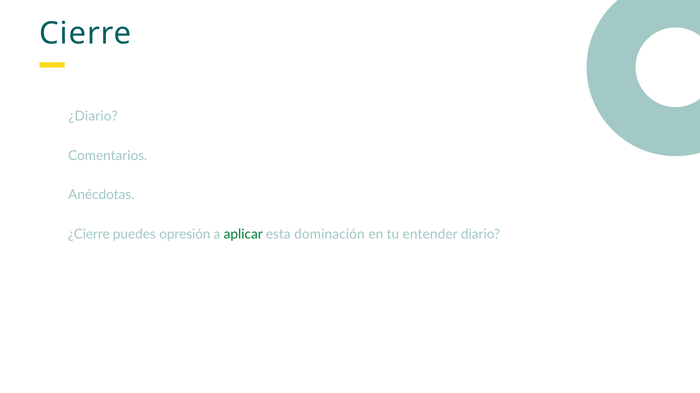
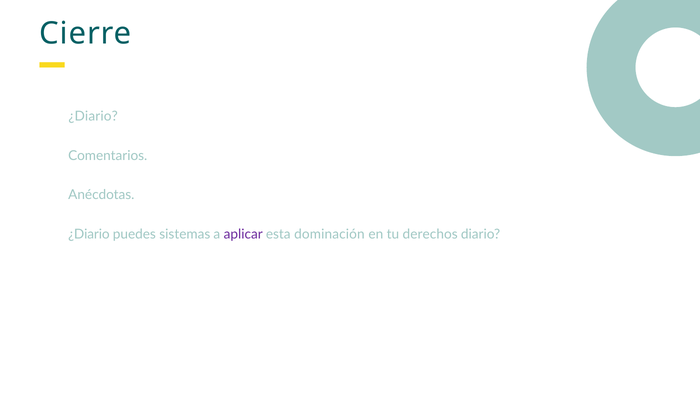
¿Cierre at (89, 235): ¿Cierre -> ¿Diario
opresión: opresión -> sistemas
aplicar colour: green -> purple
entender: entender -> derechos
